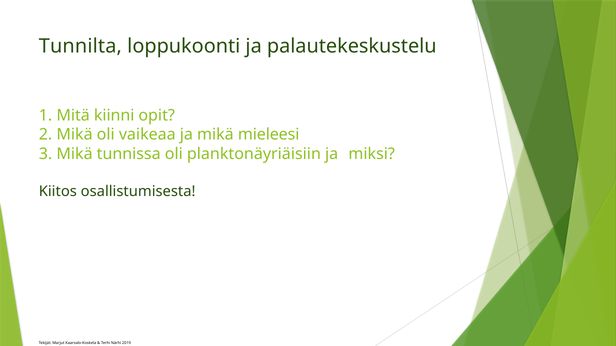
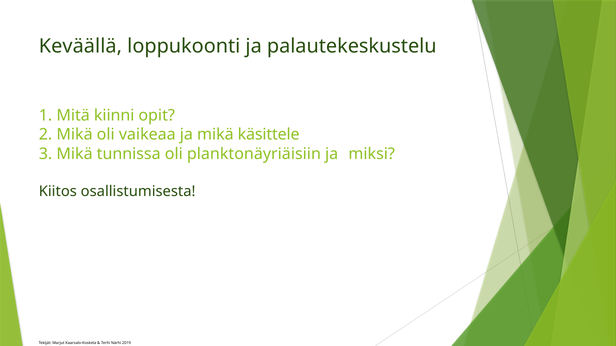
Tunnilta: Tunnilta -> Keväällä
mieleesi: mieleesi -> käsittele
